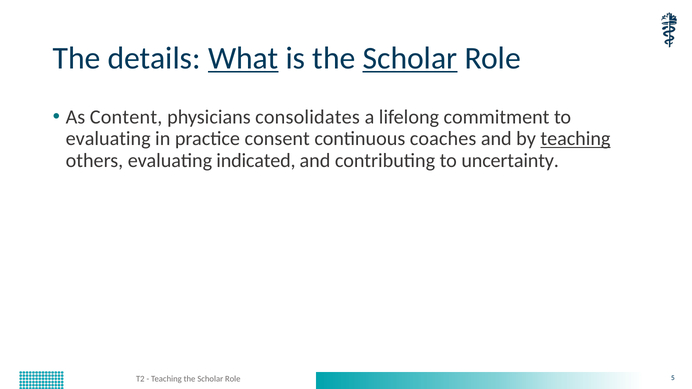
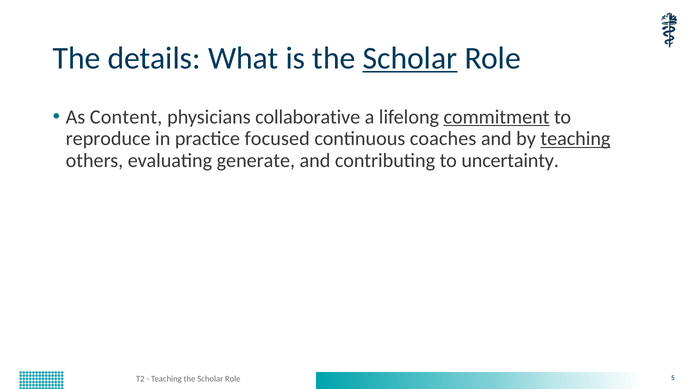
What underline: present -> none
consolidates: consolidates -> collaborative
commitment underline: none -> present
evaluating at (108, 139): evaluating -> reproduce
consent: consent -> focused
indicated: indicated -> generate
